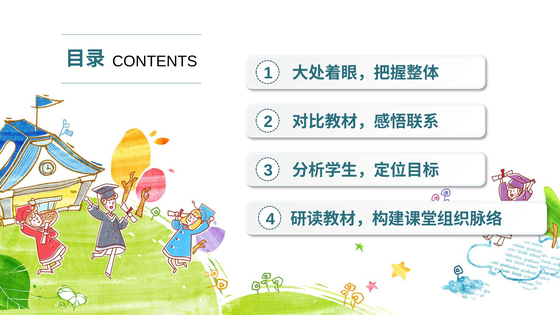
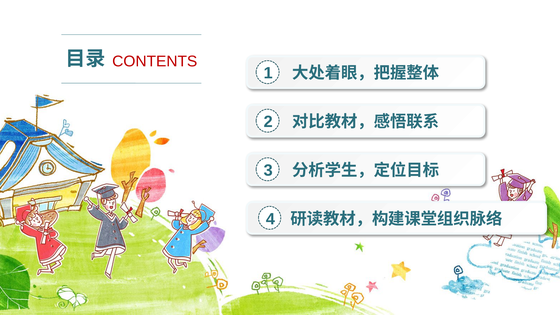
CONTENTS colour: black -> red
